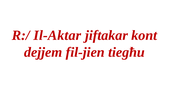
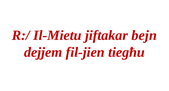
Il-Aktar: Il-Aktar -> Il-Mietu
kont: kont -> bejn
